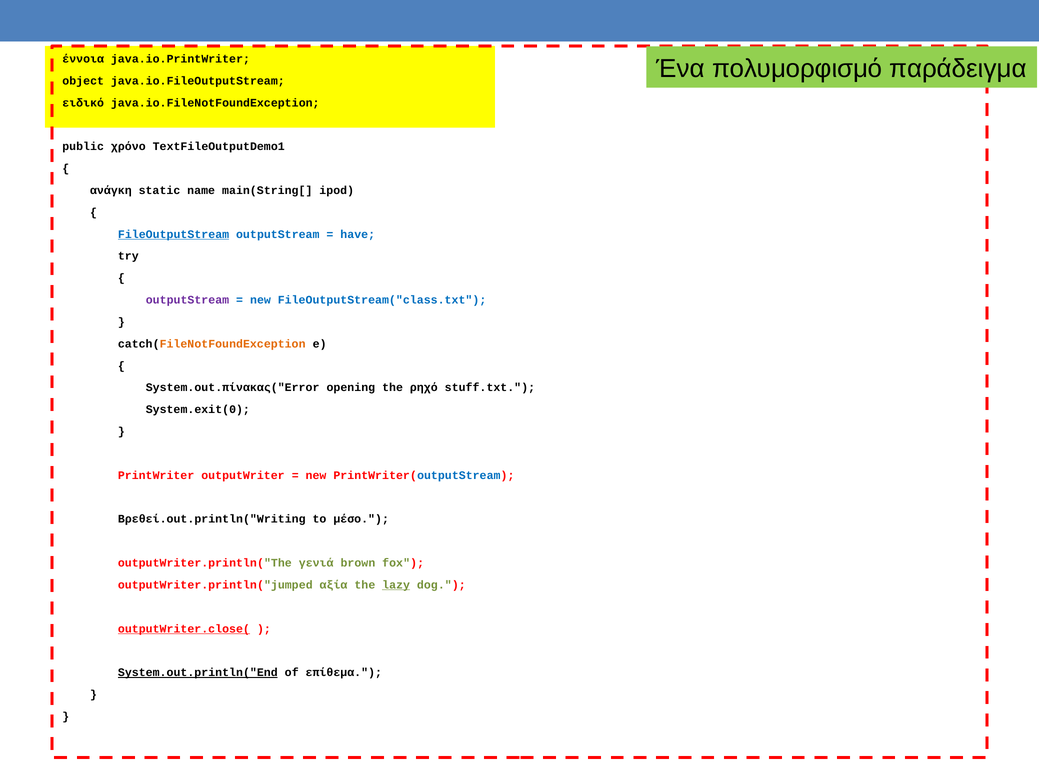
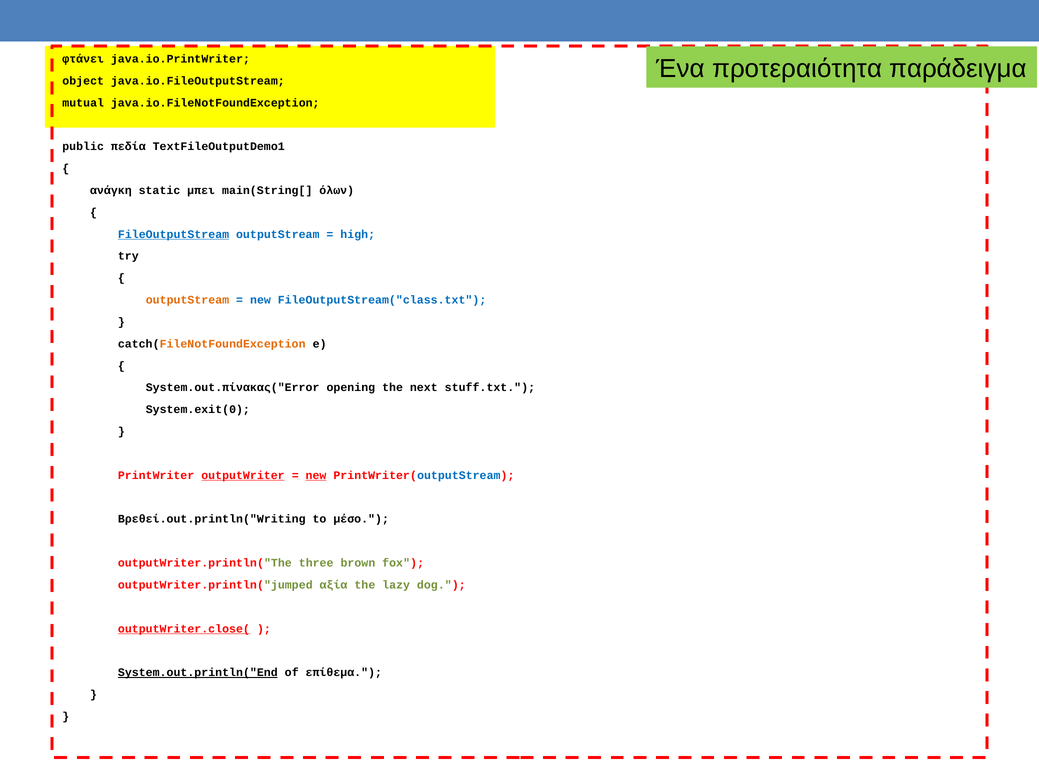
έννοια: έννοια -> φτάνει
πολυμορφισμό: πολυμορφισμό -> προτεραιότητα
ειδικό: ειδικό -> mutual
χρόνο: χρόνο -> πεδία
name: name -> μπει
ipod: ipod -> όλων
have: have -> high
outputStream at (187, 300) colour: purple -> orange
ρηχό: ρηχό -> next
outputWriter underline: none -> present
new at (316, 475) underline: none -> present
γενιά: γενιά -> three
lazy underline: present -> none
